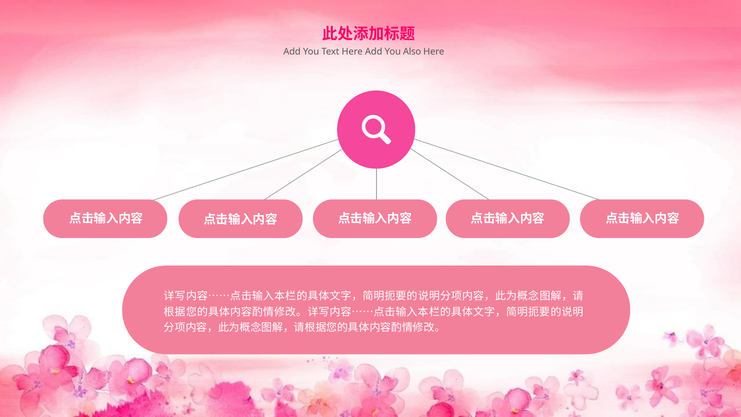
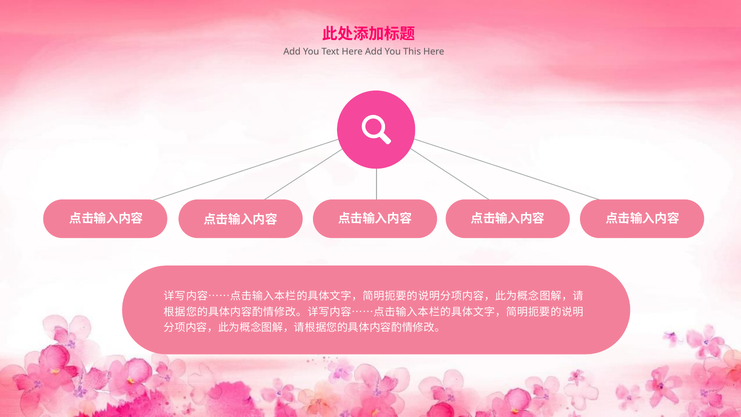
Also: Also -> This
